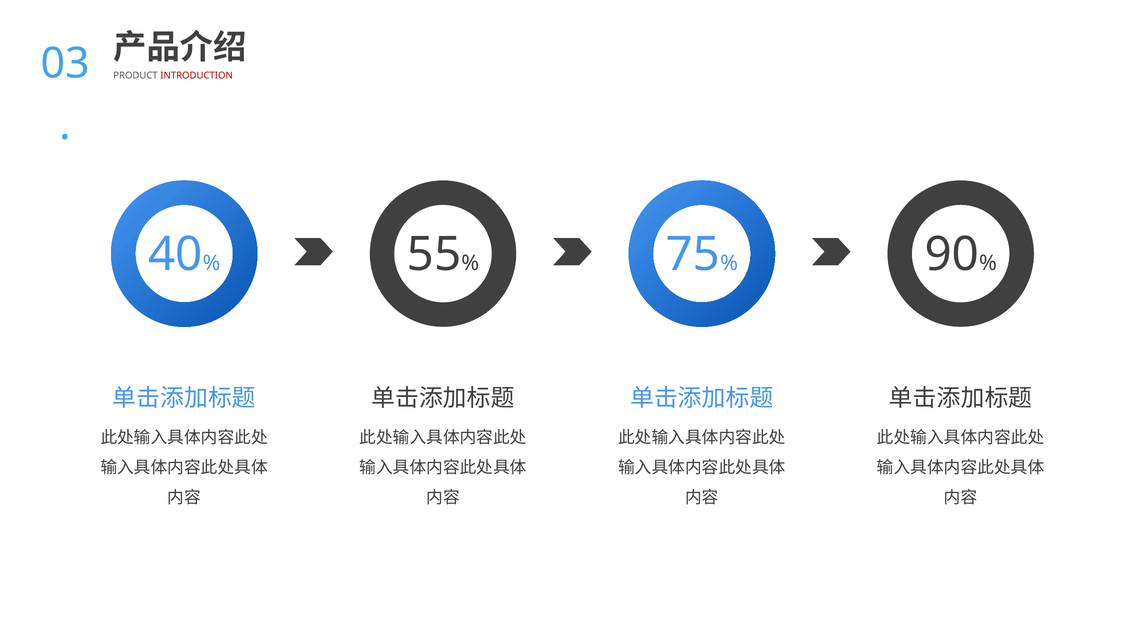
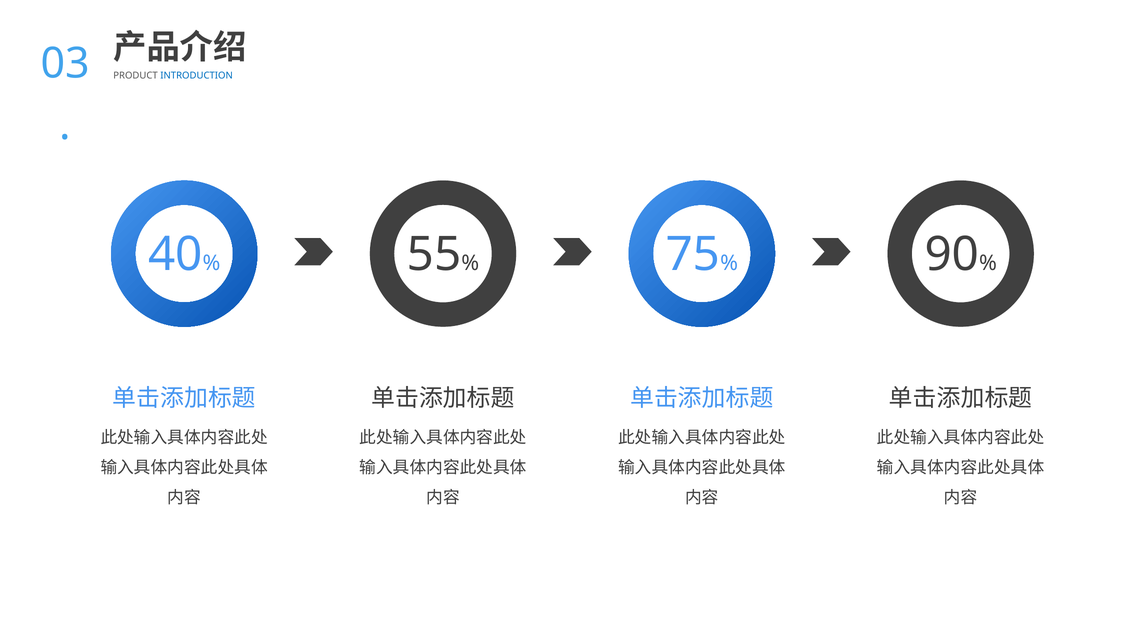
INTRODUCTION colour: red -> blue
